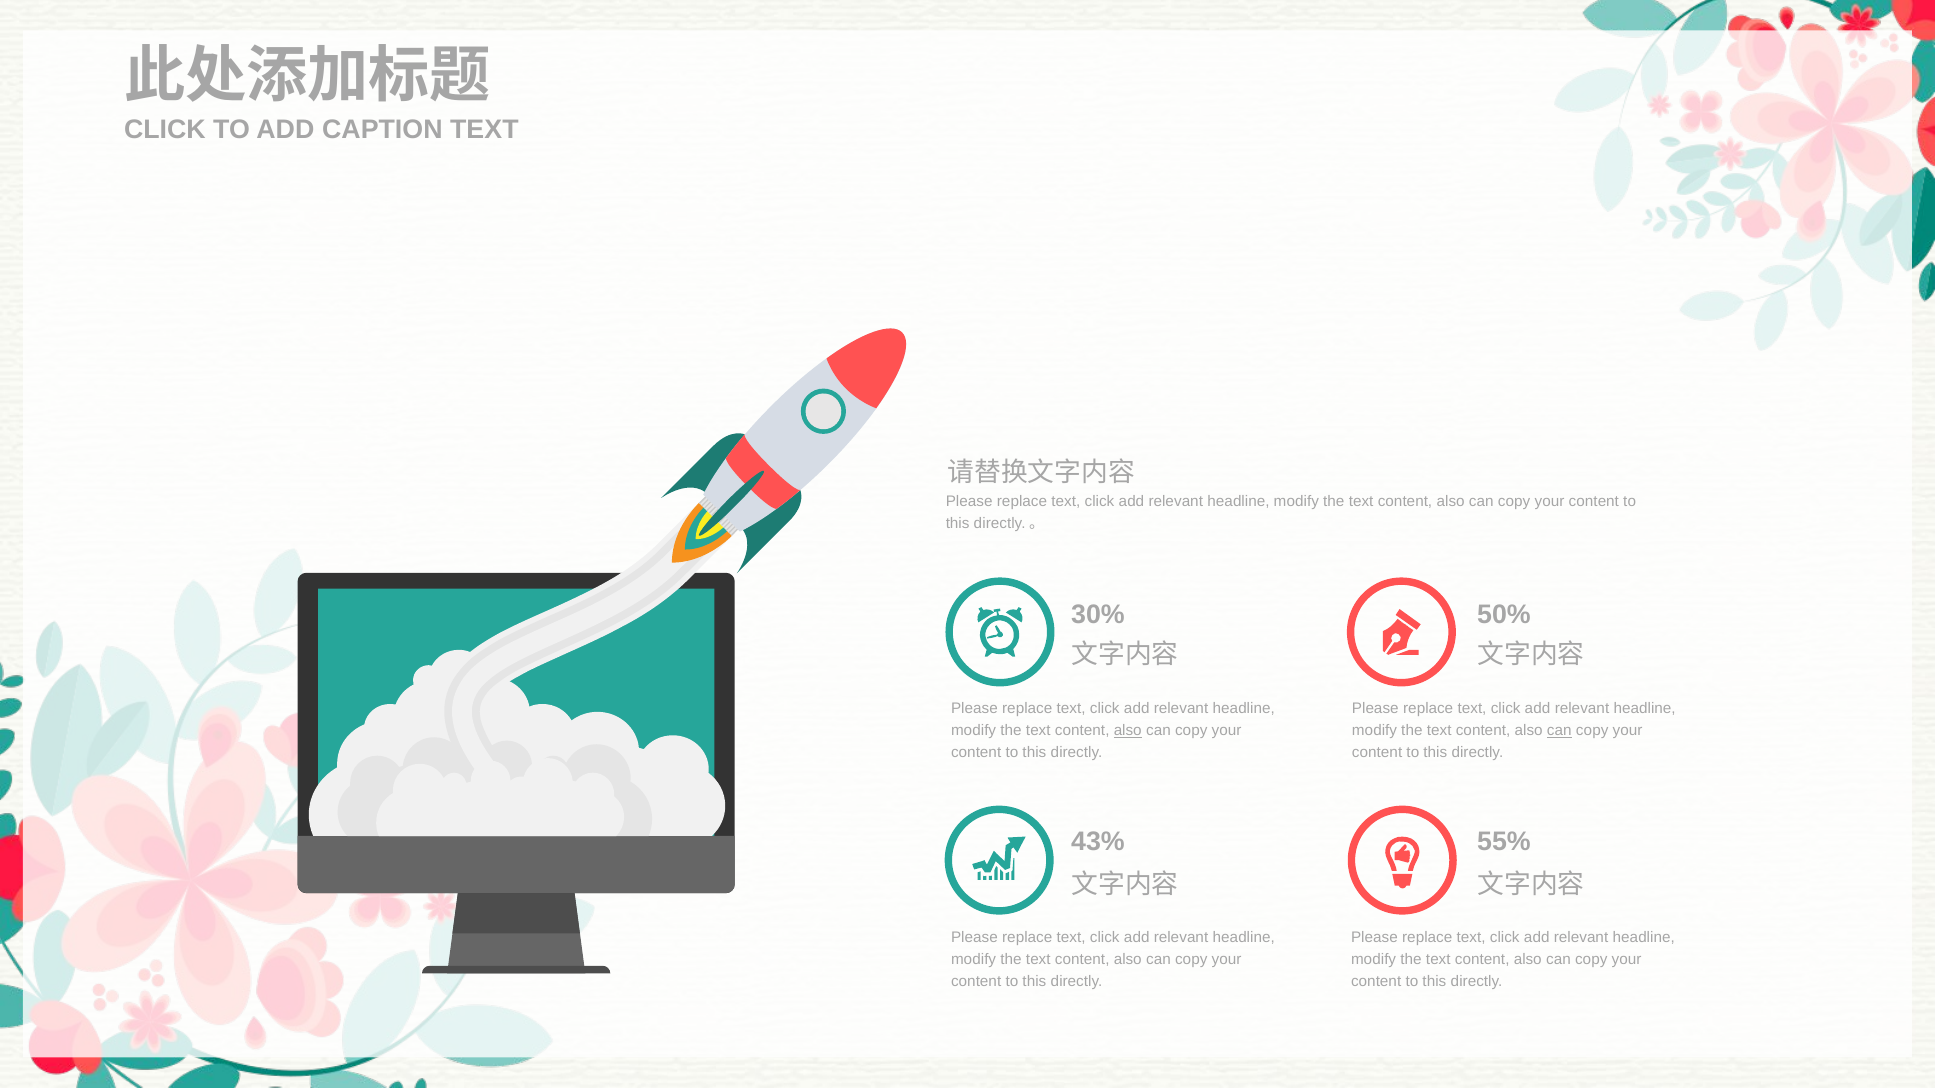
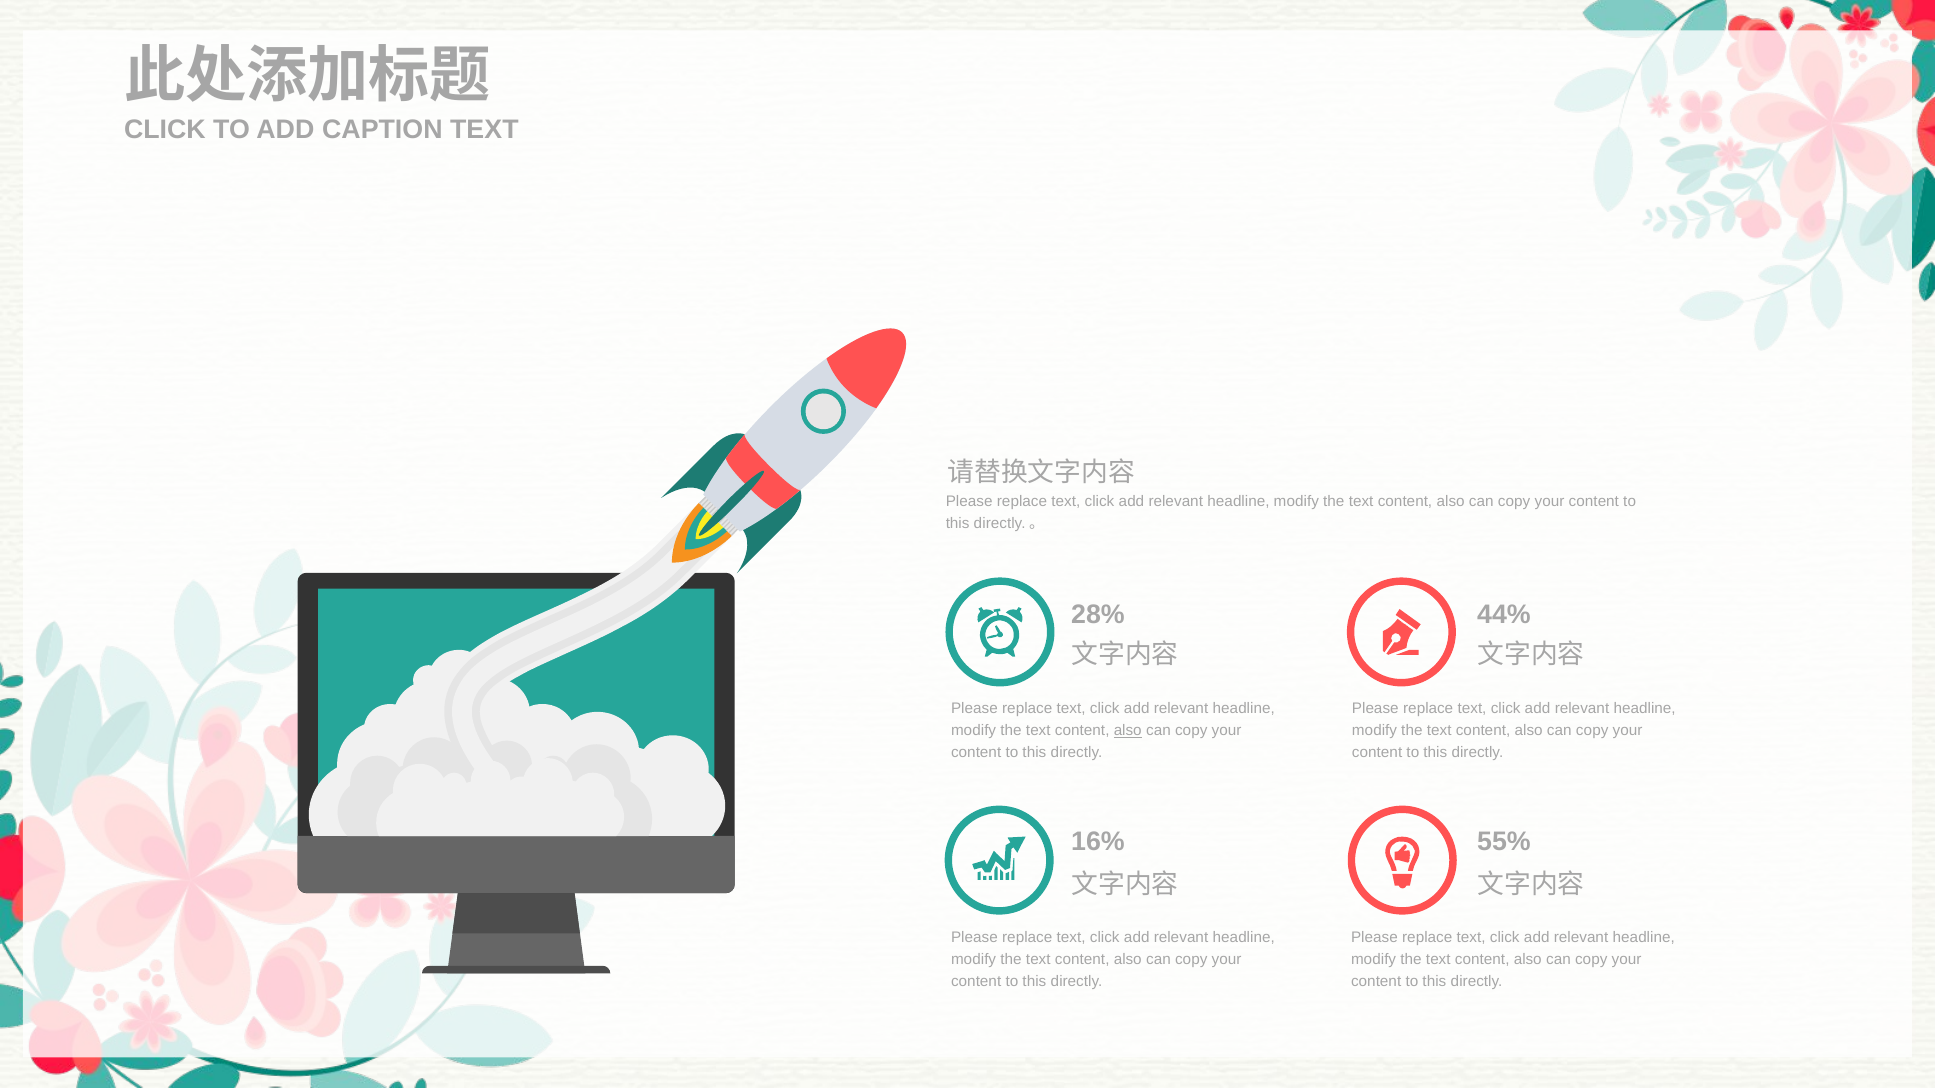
30%: 30% -> 28%
50%: 50% -> 44%
can at (1559, 731) underline: present -> none
43%: 43% -> 16%
